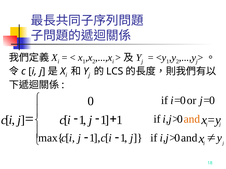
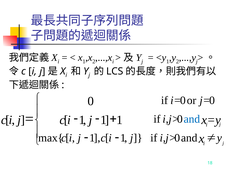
and at (192, 119) colour: orange -> blue
